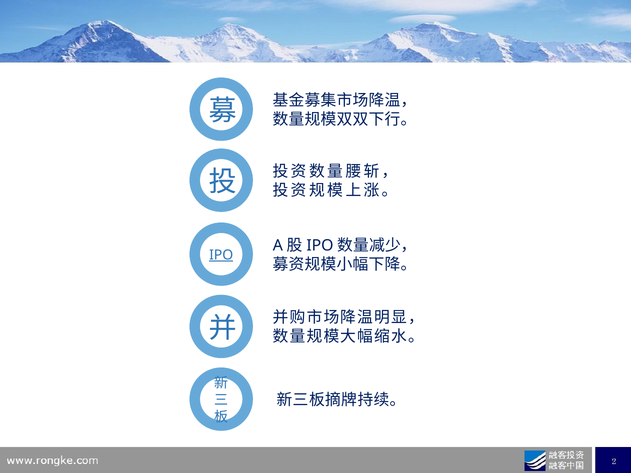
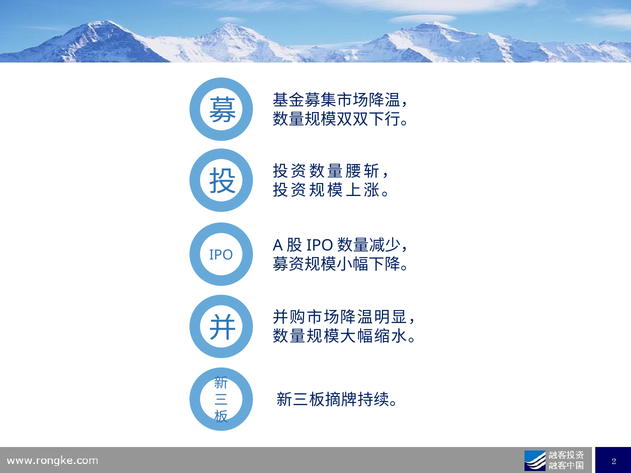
IPO underline: present -> none
